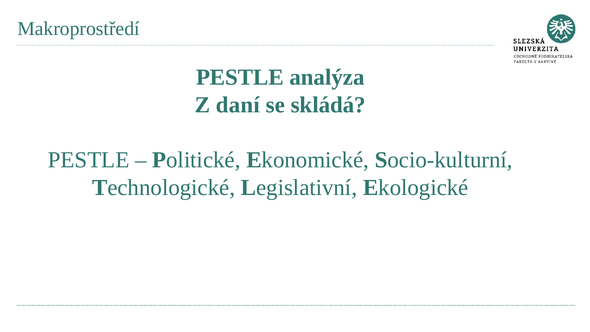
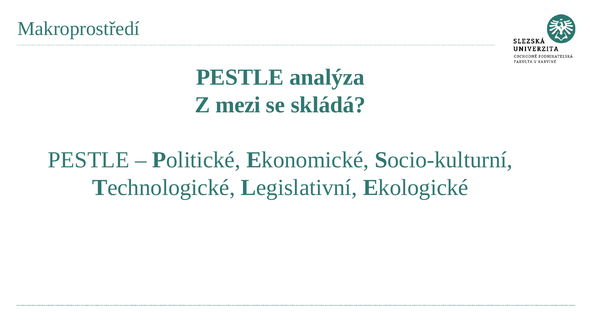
daní: daní -> mezi
